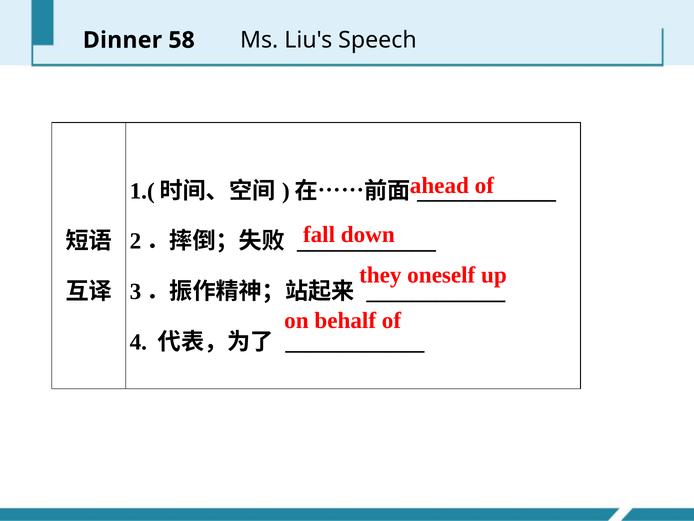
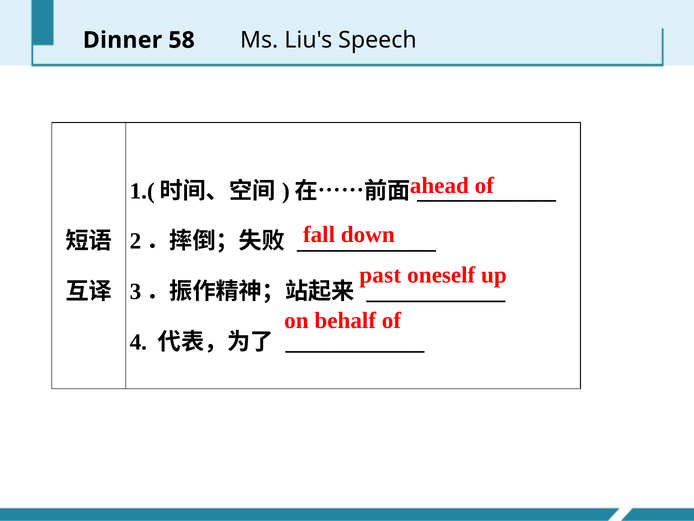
they: they -> past
